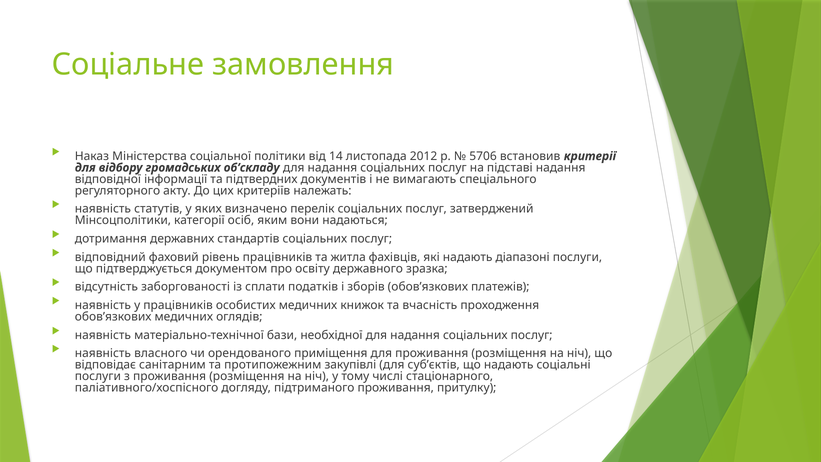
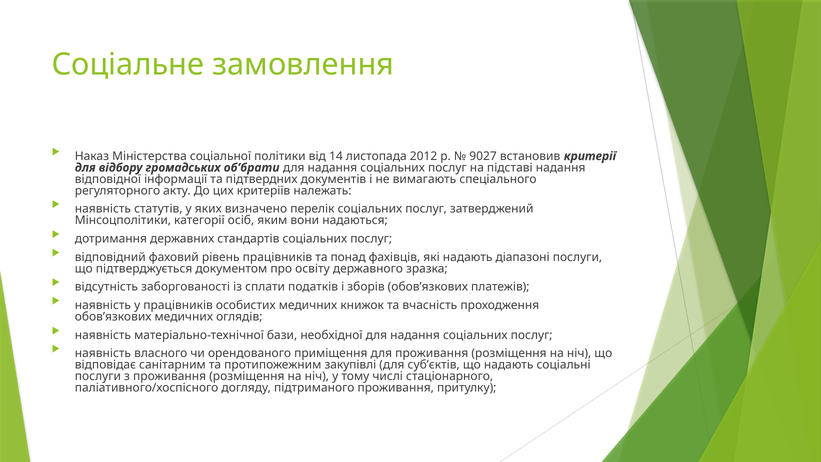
5706: 5706 -> 9027
об’складу: об’складу -> об’брати
житла: житла -> понад
